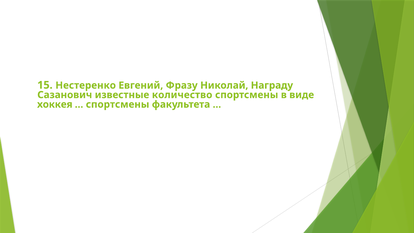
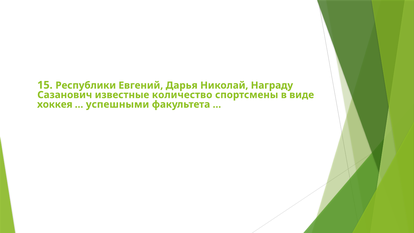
Нестеренко: Нестеренко -> Республики
Фразу: Фразу -> Дарья
спортсмены at (118, 104): спортсмены -> успешными
